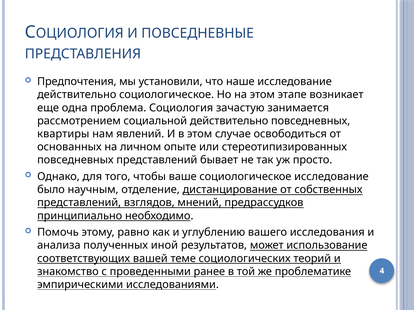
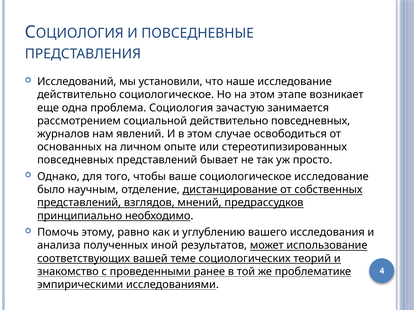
Предпочтения: Предпочтения -> Исследований
квартиры: квартиры -> журналов
